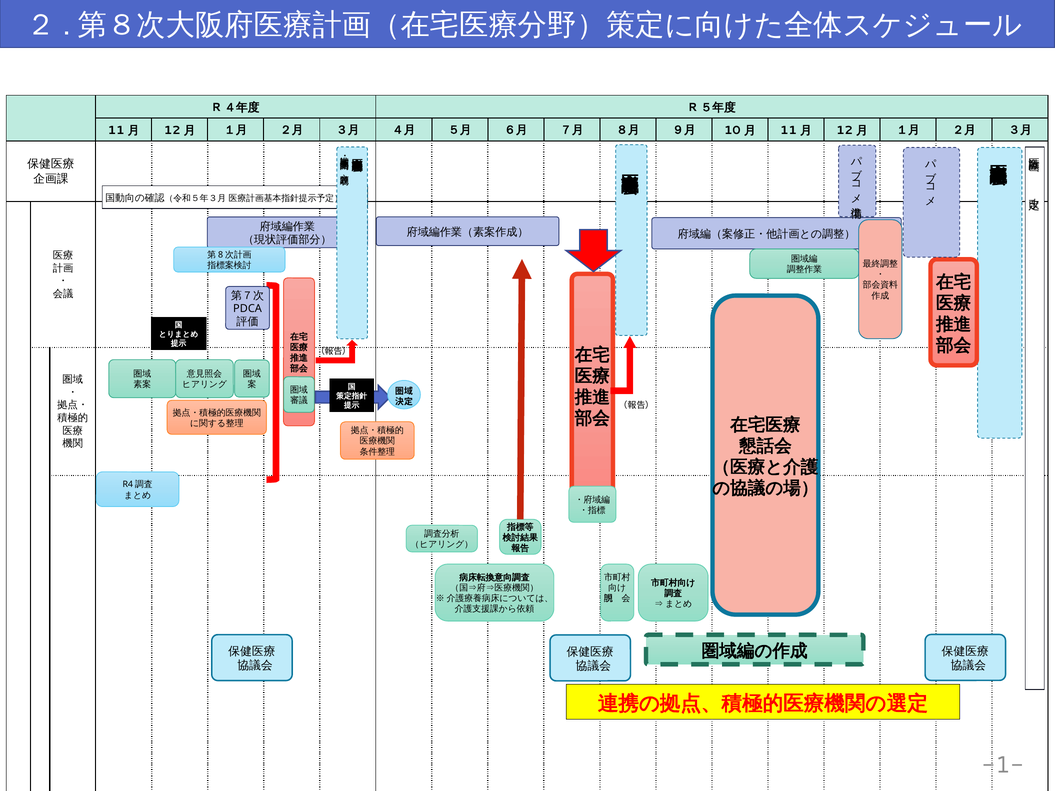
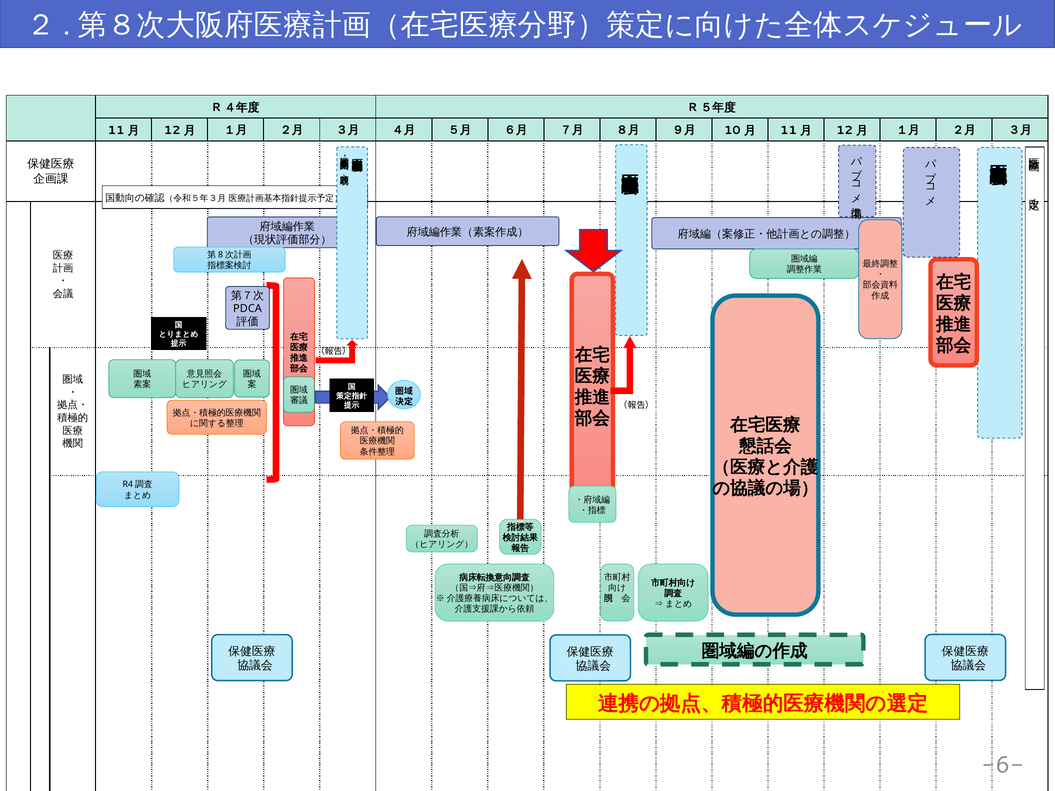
-1-: -1- -> -6-
